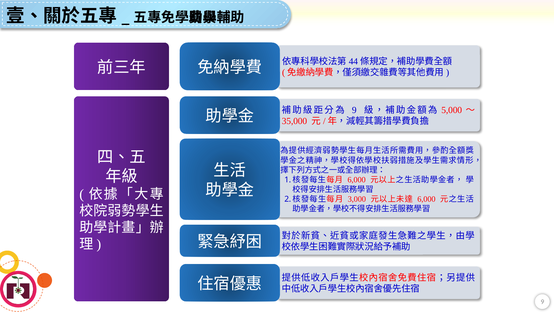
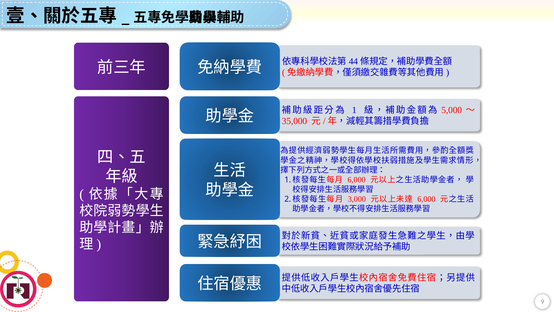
9 at (354, 110): 9 -> 1
